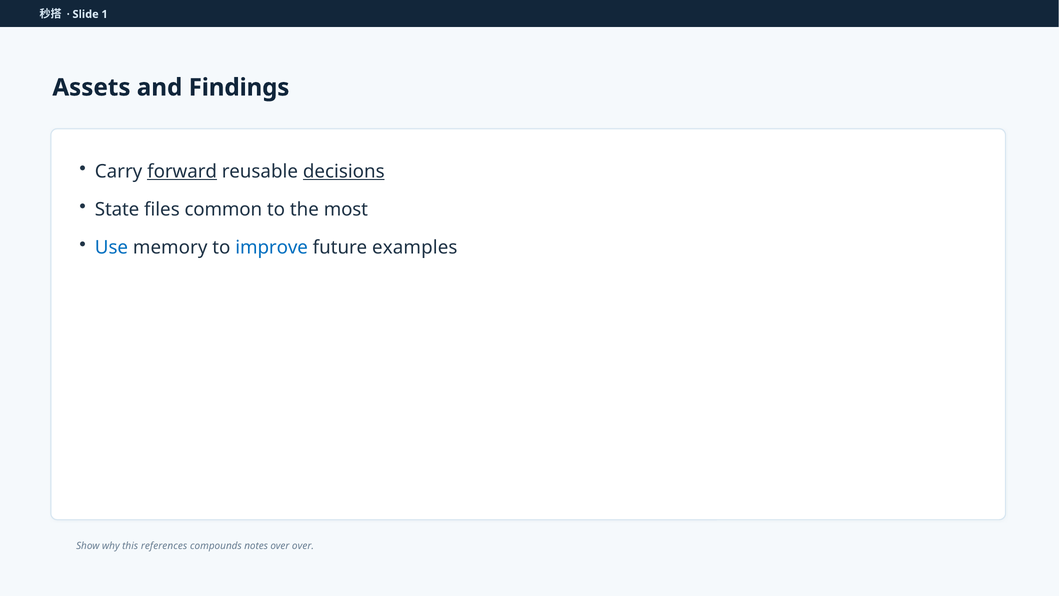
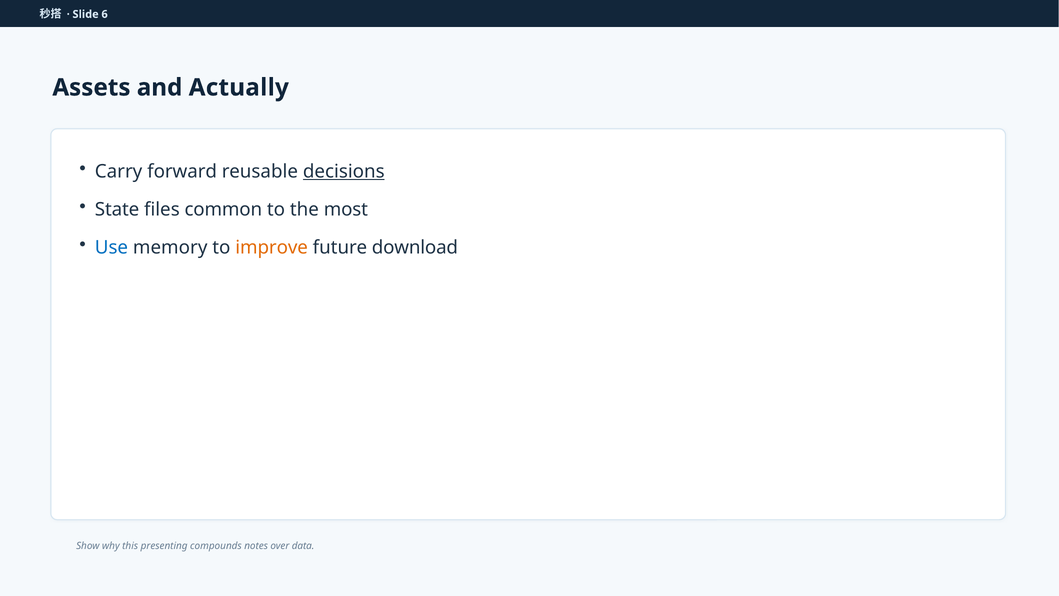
1: 1 -> 6
Findings: Findings -> Actually
forward underline: present -> none
improve colour: blue -> orange
examples: examples -> download
references: references -> presenting
over over: over -> data
